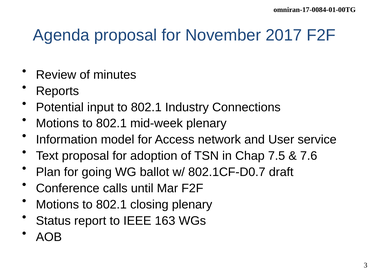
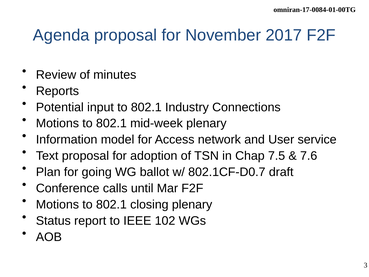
163: 163 -> 102
